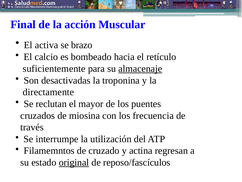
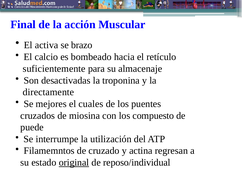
almacenaje underline: present -> none
reclutan: reclutan -> mejores
mayor: mayor -> cuales
frecuencia: frecuencia -> compuesto
través: través -> puede
reposo/fascículos: reposo/fascículos -> reposo/individual
